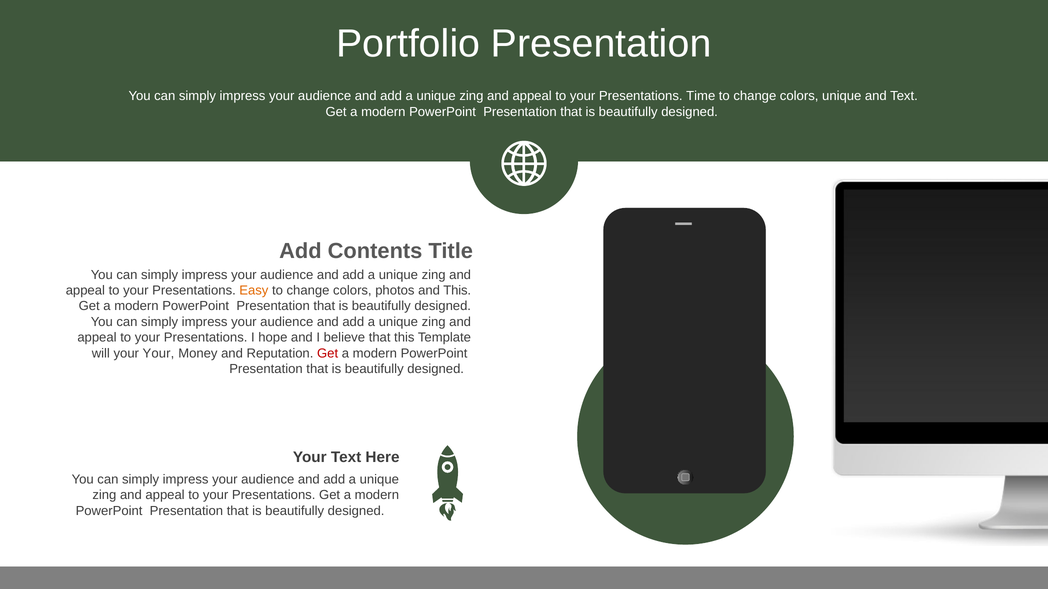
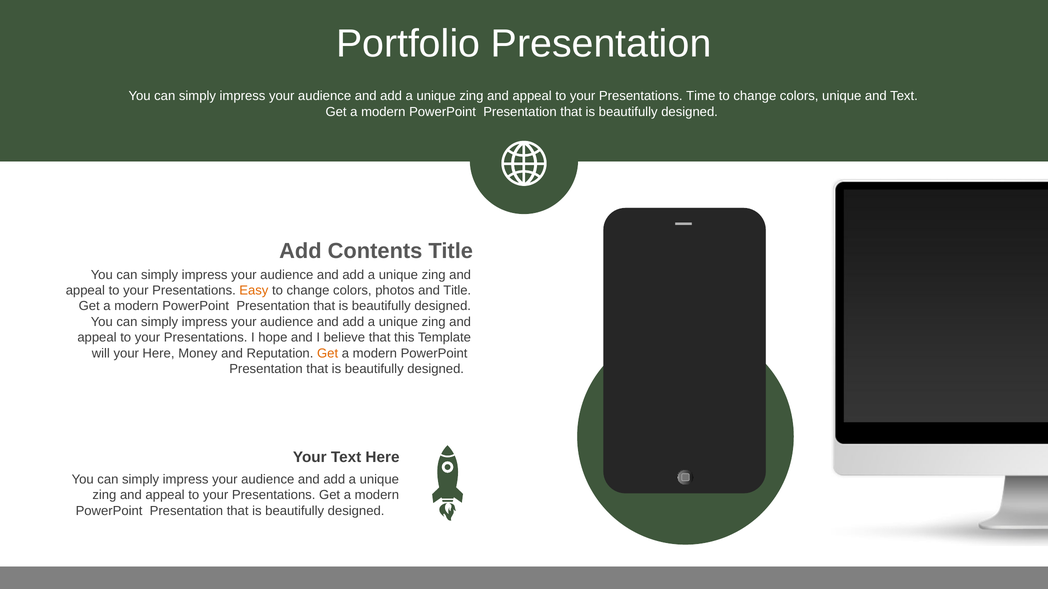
and This: This -> Title
your Your: Your -> Here
Get at (328, 354) colour: red -> orange
